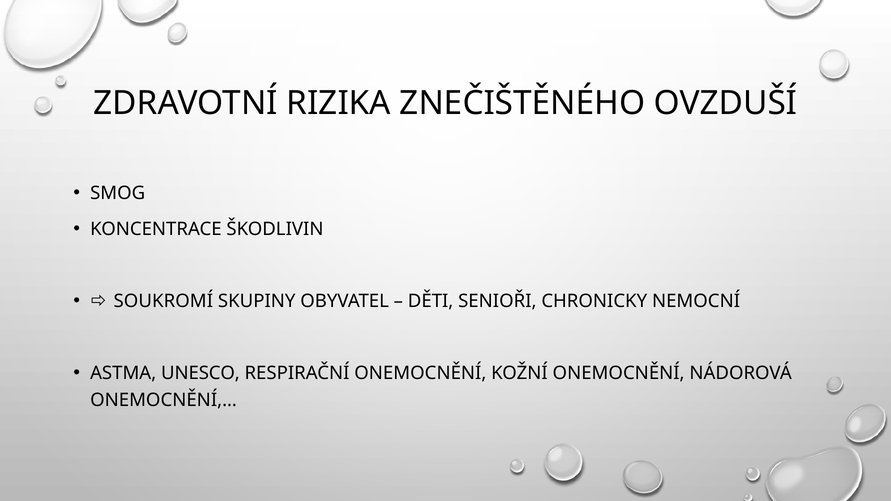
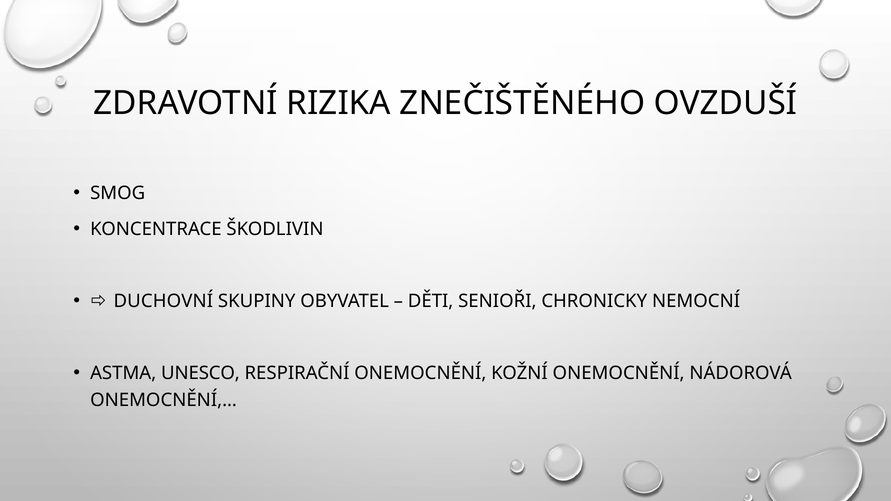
SOUKROMÍ: SOUKROMÍ -> DUCHOVNÍ
